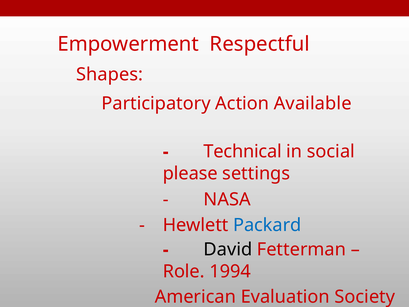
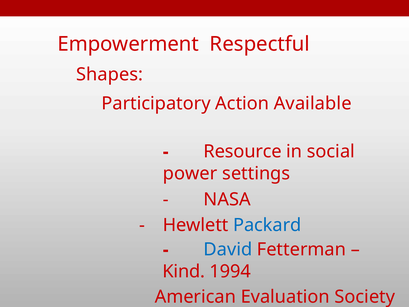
Technical: Technical -> Resource
please: please -> power
David colour: black -> blue
Role: Role -> Kind
